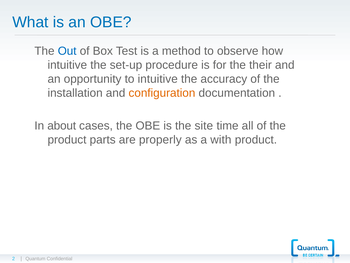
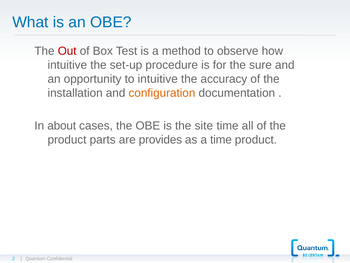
Out colour: blue -> red
their: their -> sure
properly: properly -> provides
a with: with -> time
